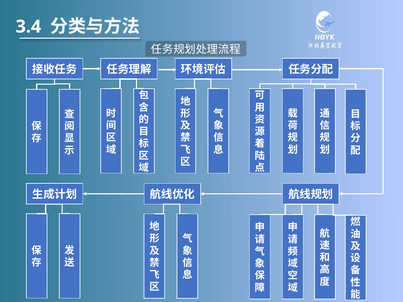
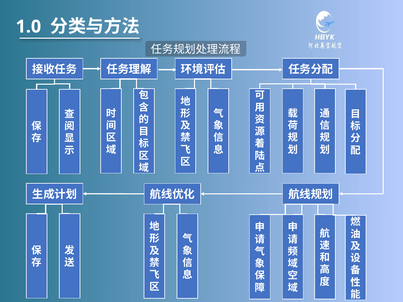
3.4: 3.4 -> 1.0
